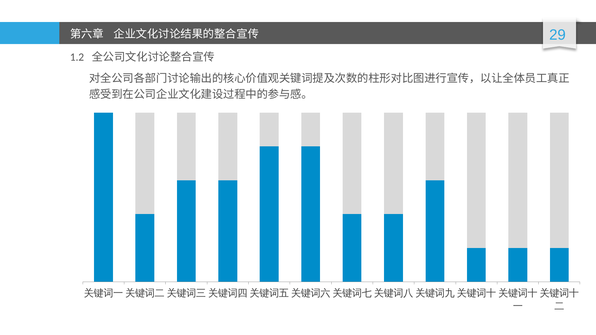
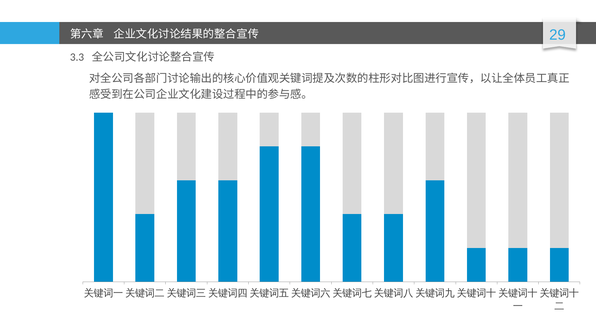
1.2: 1.2 -> 3.3
